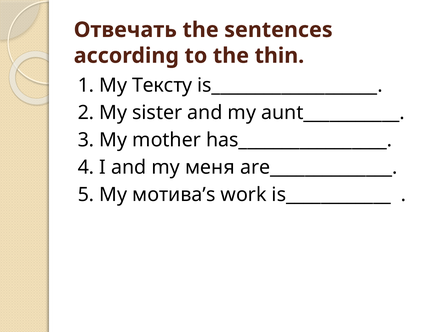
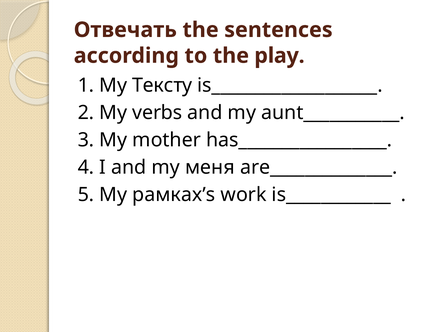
thin: thin -> play
sister: sister -> verbs
мотива’s: мотива’s -> рамках’s
